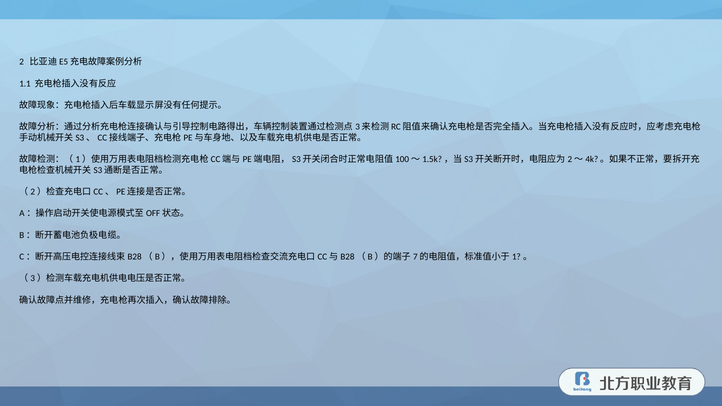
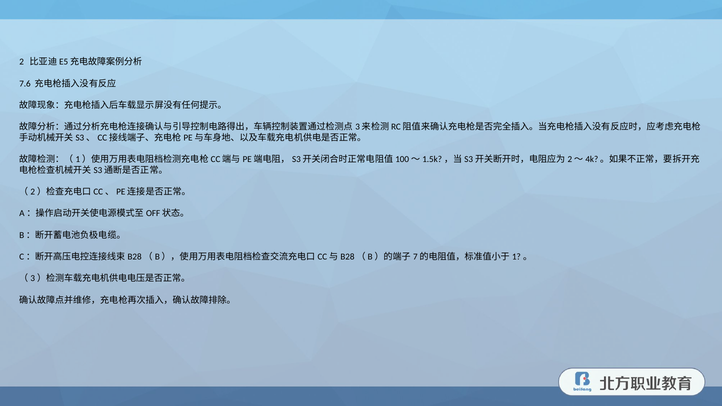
1.1: 1.1 -> 7.6
